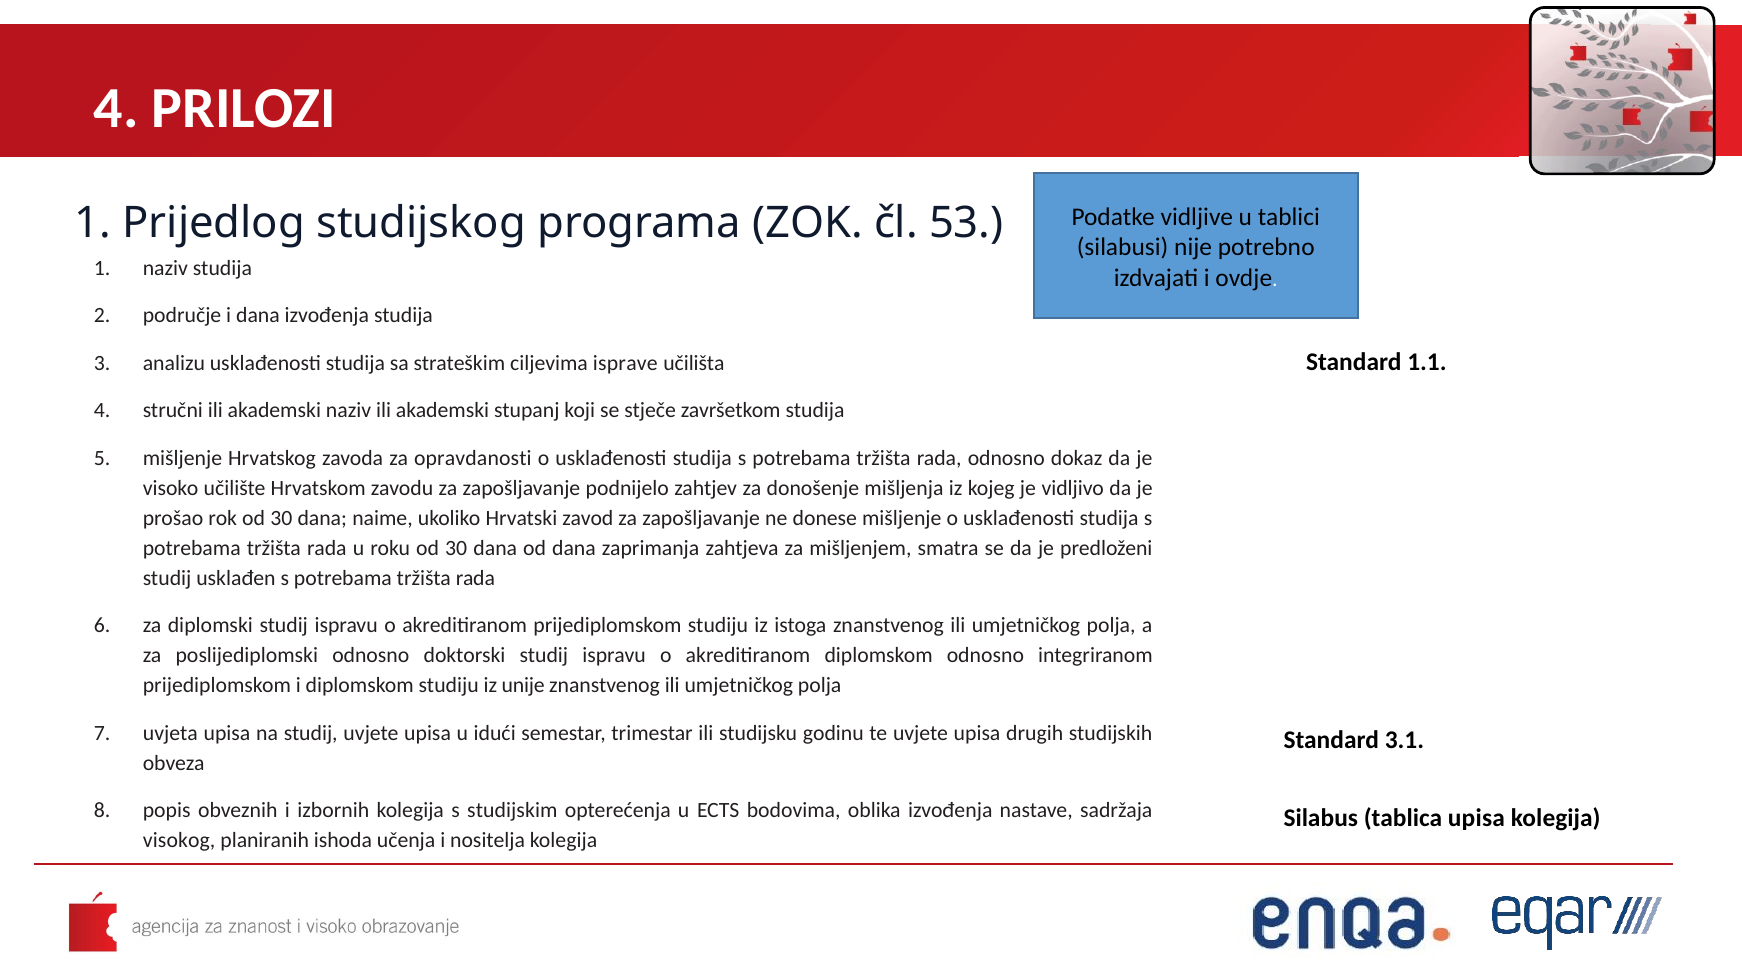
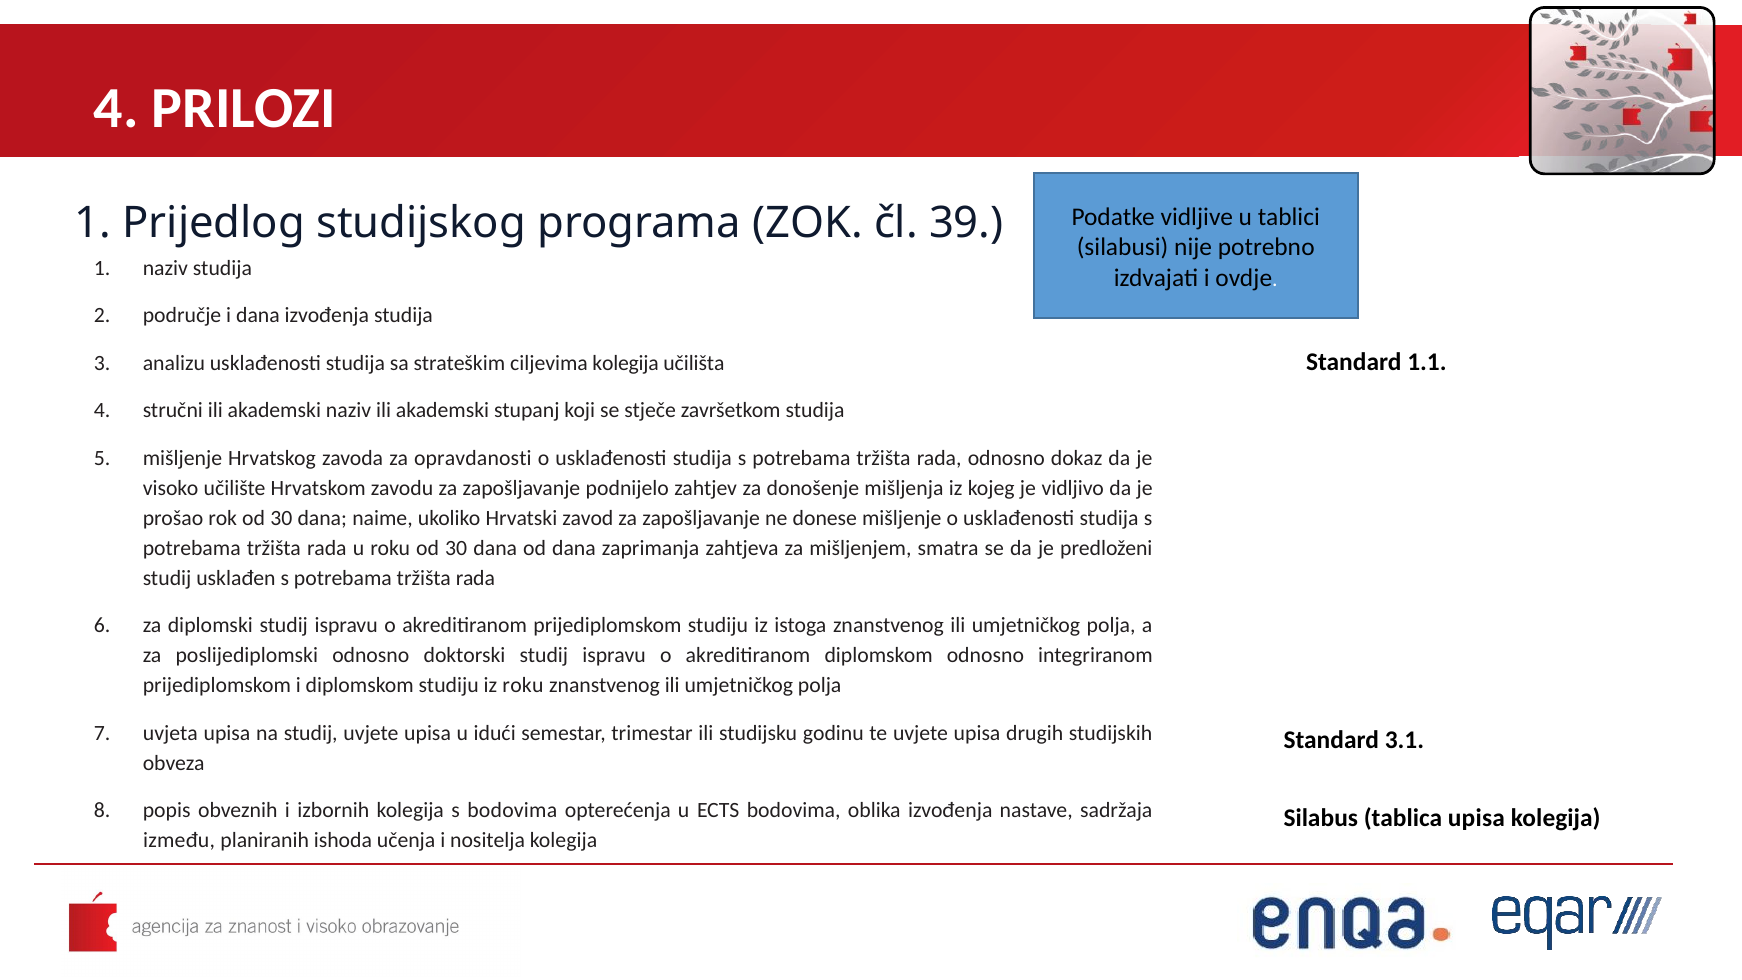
53: 53 -> 39
ciljevima isprave: isprave -> kolegija
iz unije: unije -> roku
s studijskim: studijskim -> bodovima
visokog: visokog -> između
